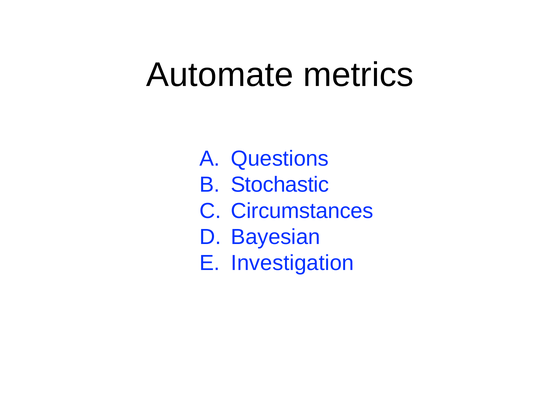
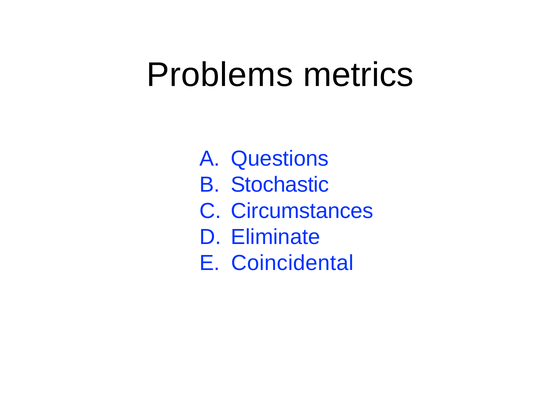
Automate: Automate -> Problems
Bayesian: Bayesian -> Eliminate
Investigation: Investigation -> Coincidental
